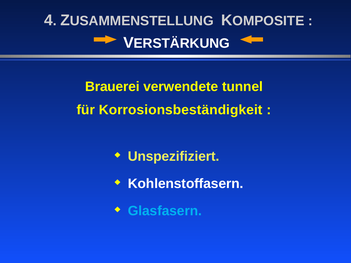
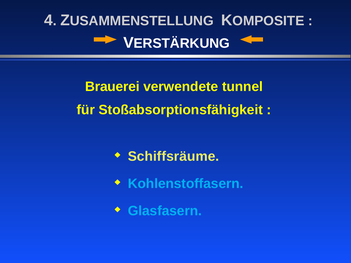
Korrosionsbeständigkeit: Korrosionsbeständigkeit -> Stoßabsorptionsfähigkeit
Unspezifiziert: Unspezifiziert -> Schiffsräume
Kohlenstoffasern colour: white -> light blue
